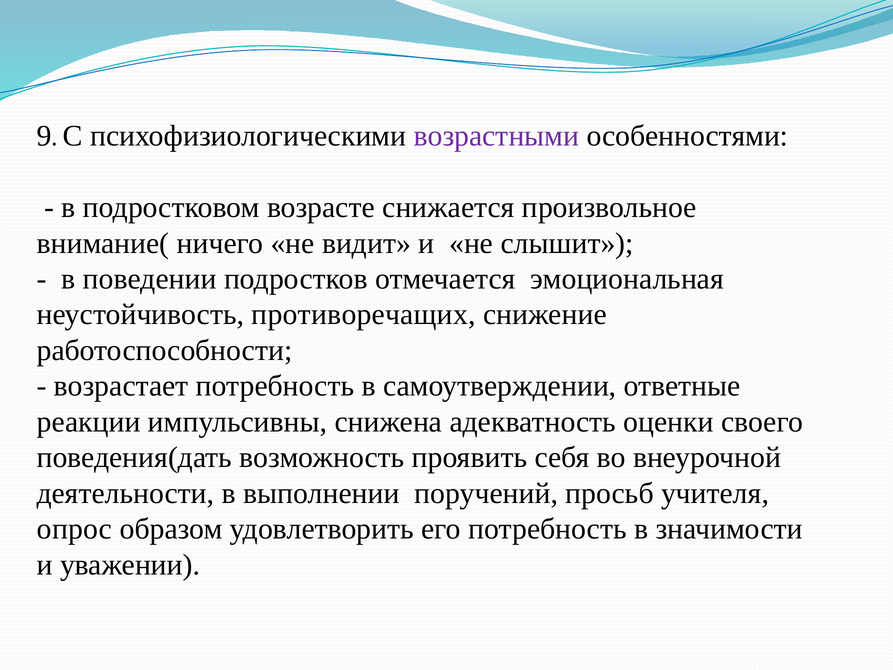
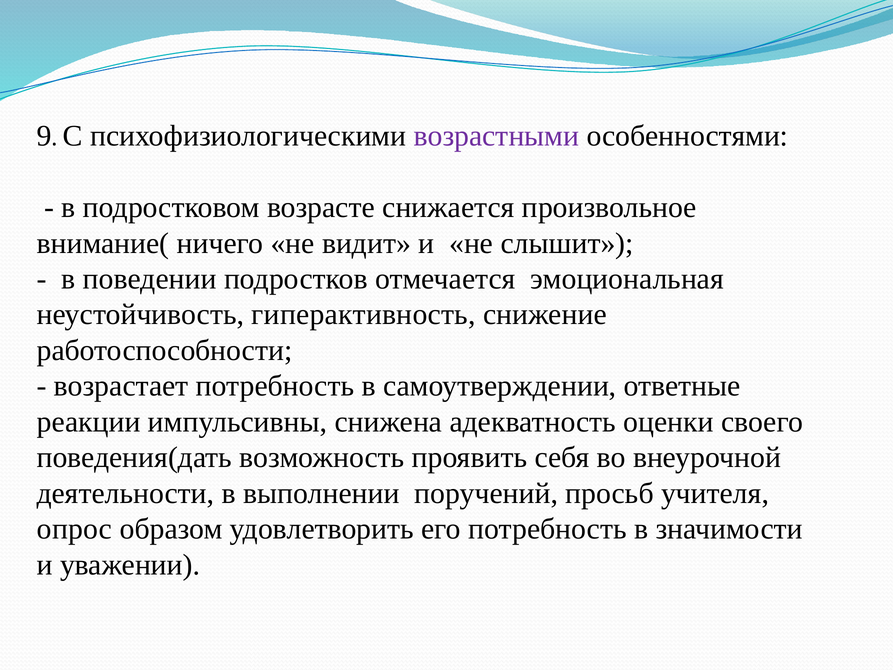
противоречащих: противоречащих -> гиперактивность
